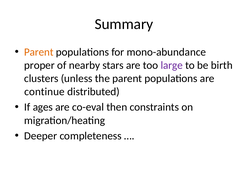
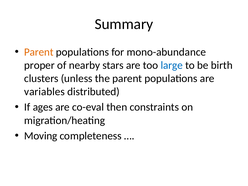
large colour: purple -> blue
continue: continue -> variables
Deeper: Deeper -> Moving
